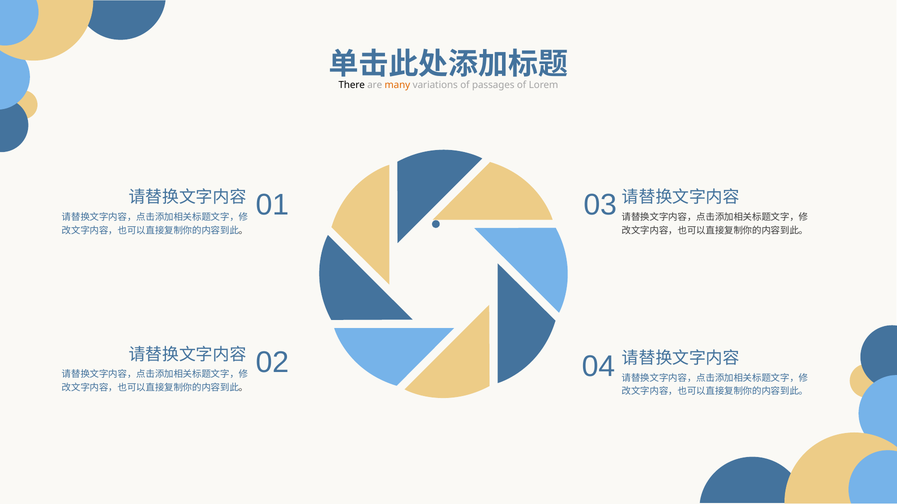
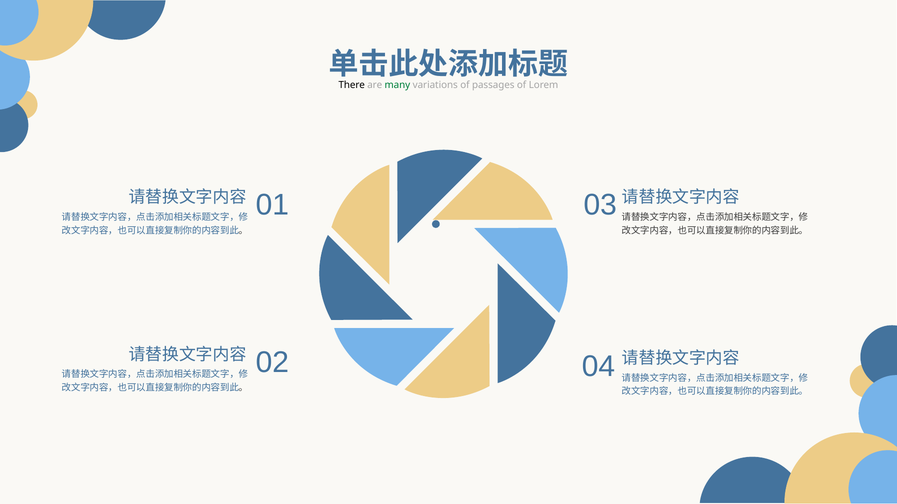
many colour: orange -> green
